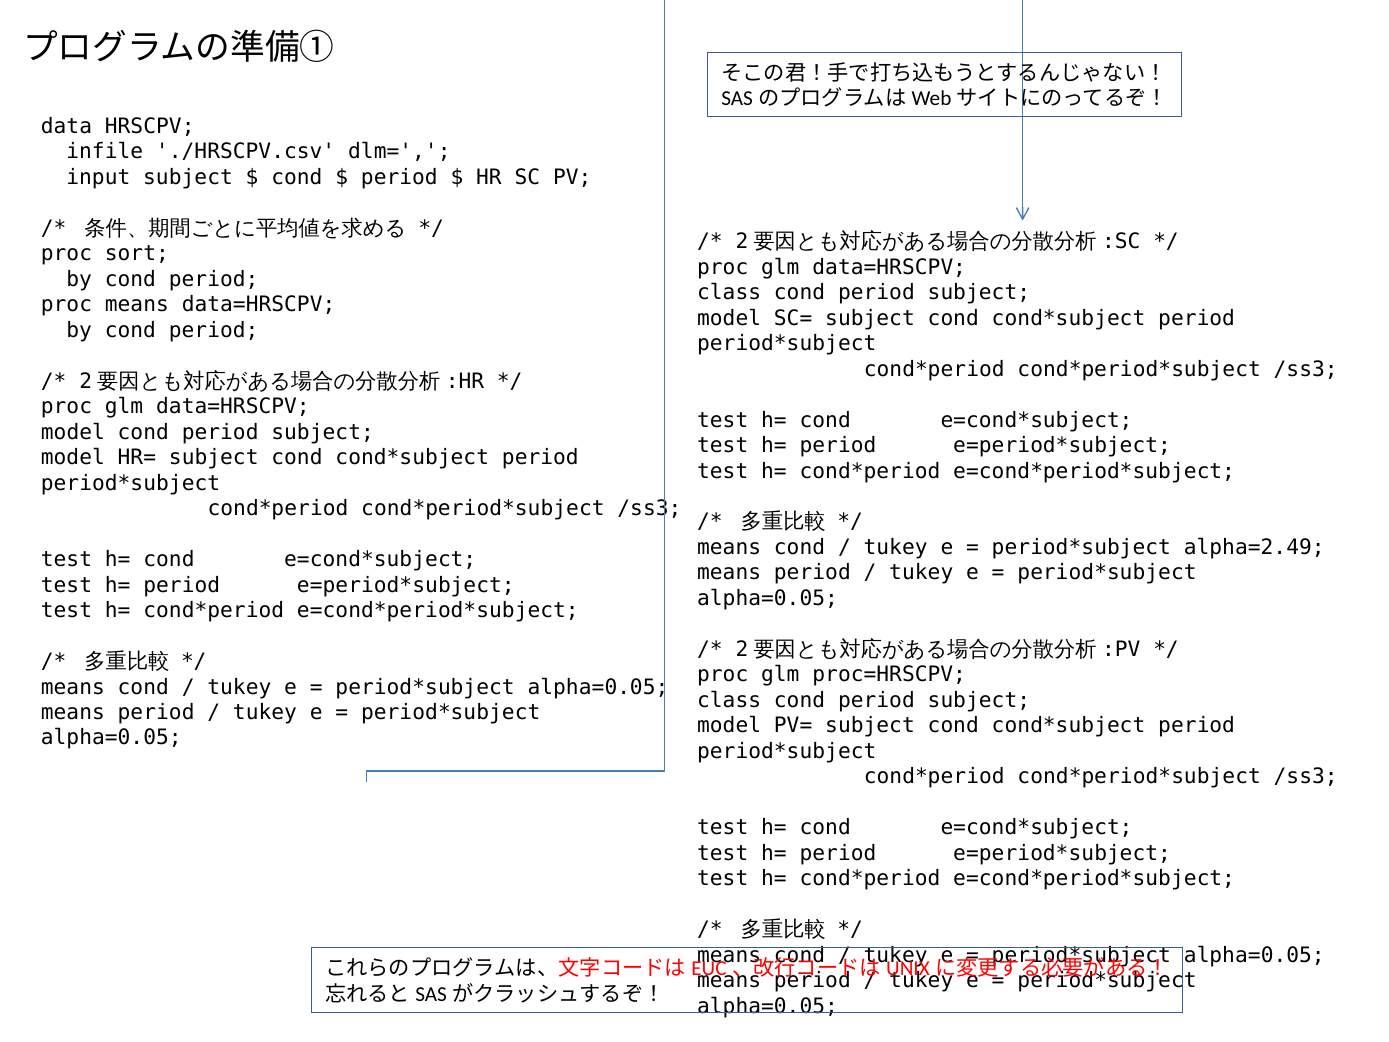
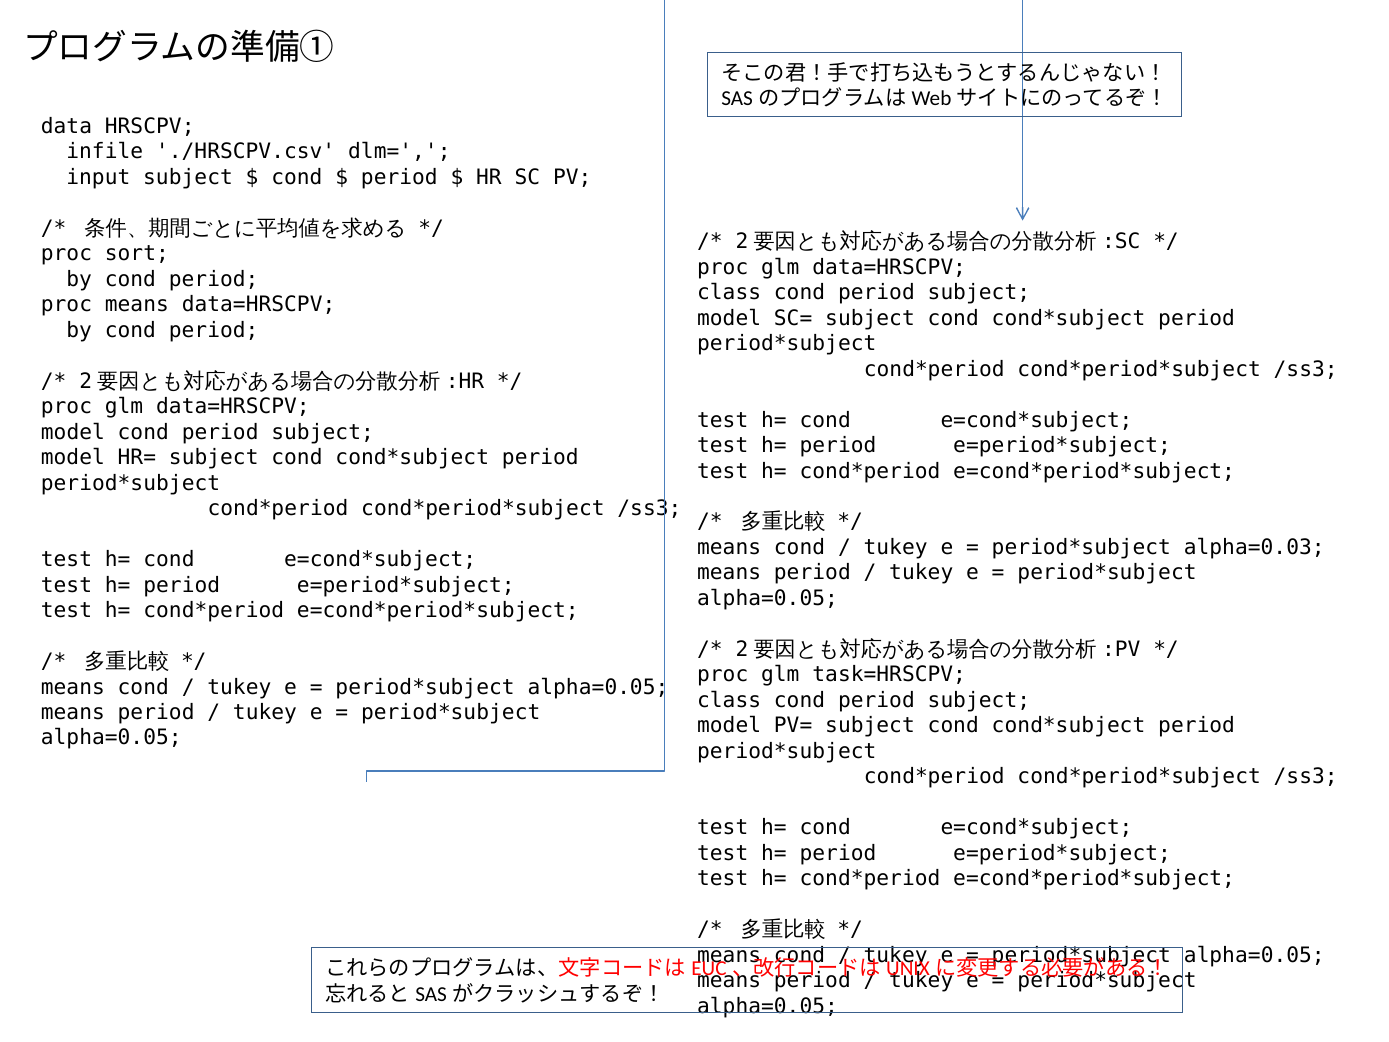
alpha=2.49: alpha=2.49 -> alpha=0.03
proc=HRSCPV: proc=HRSCPV -> task=HRSCPV
